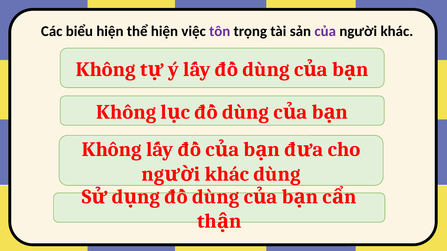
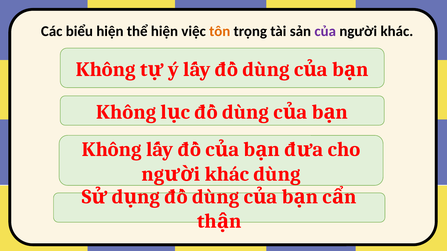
tôn colour: purple -> orange
